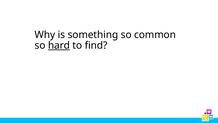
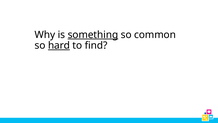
something underline: none -> present
